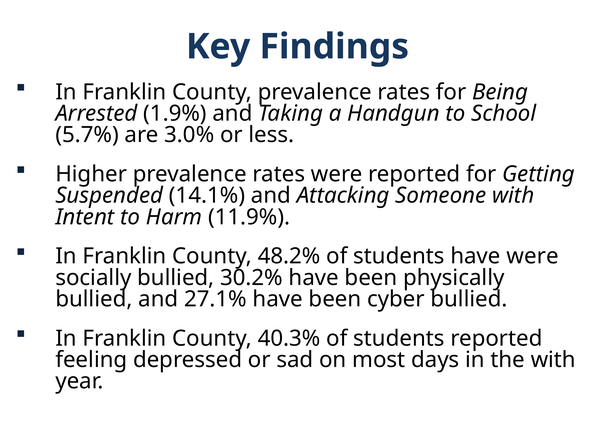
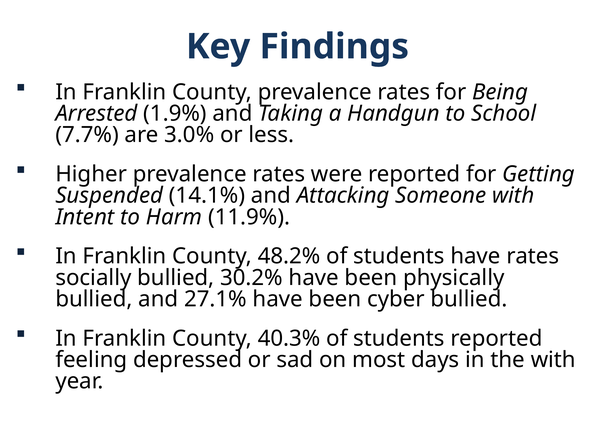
5.7%: 5.7% -> 7.7%
have were: were -> rates
